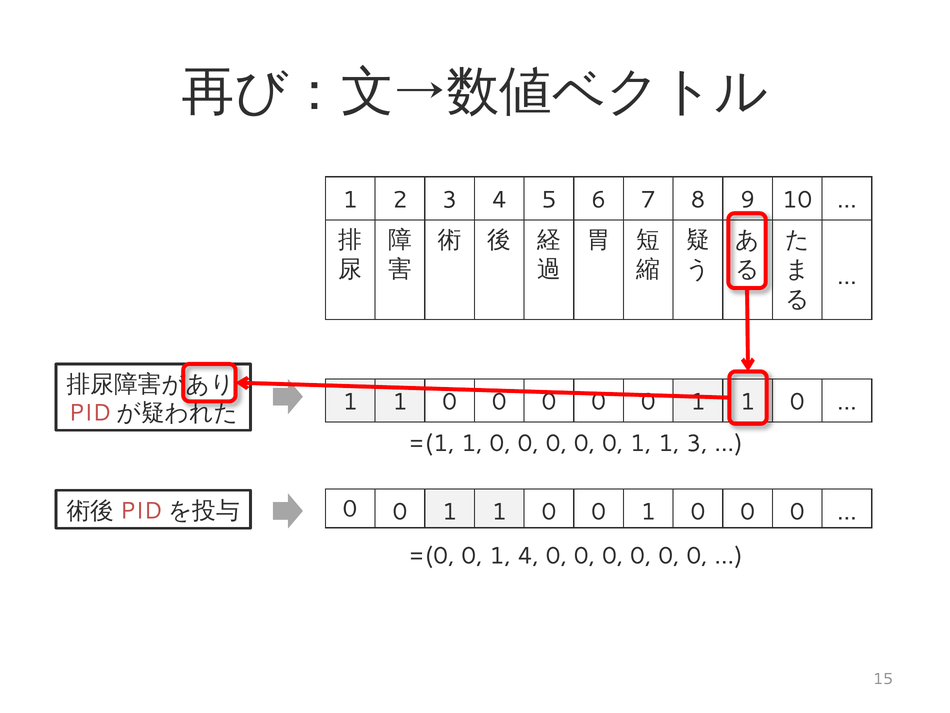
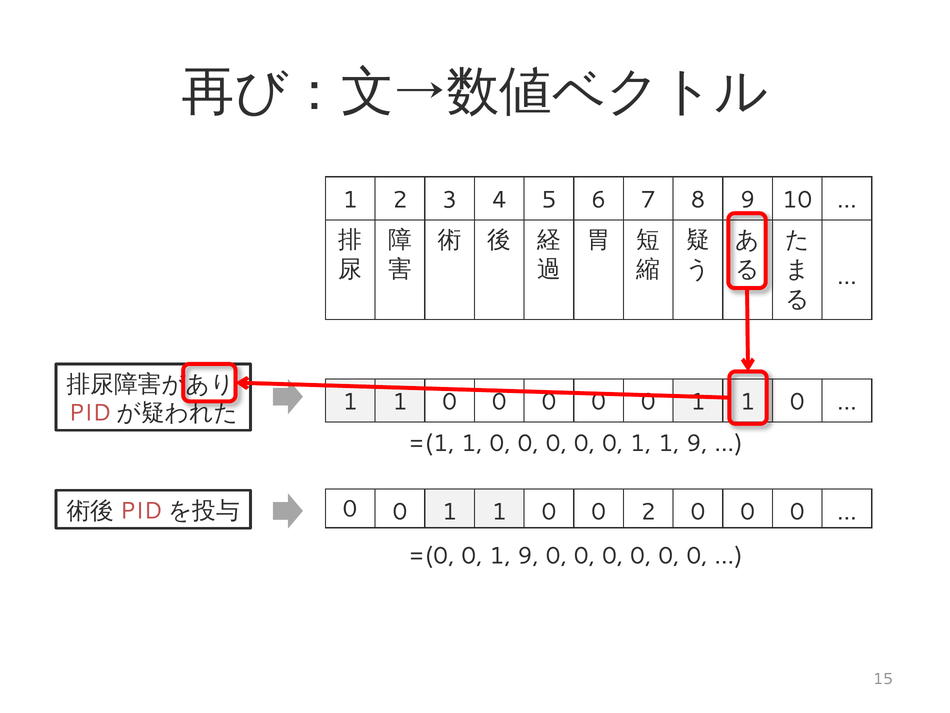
1 1 3: 3 -> 9
1 0 0 1: 1 -> 2
0 1 4: 4 -> 9
